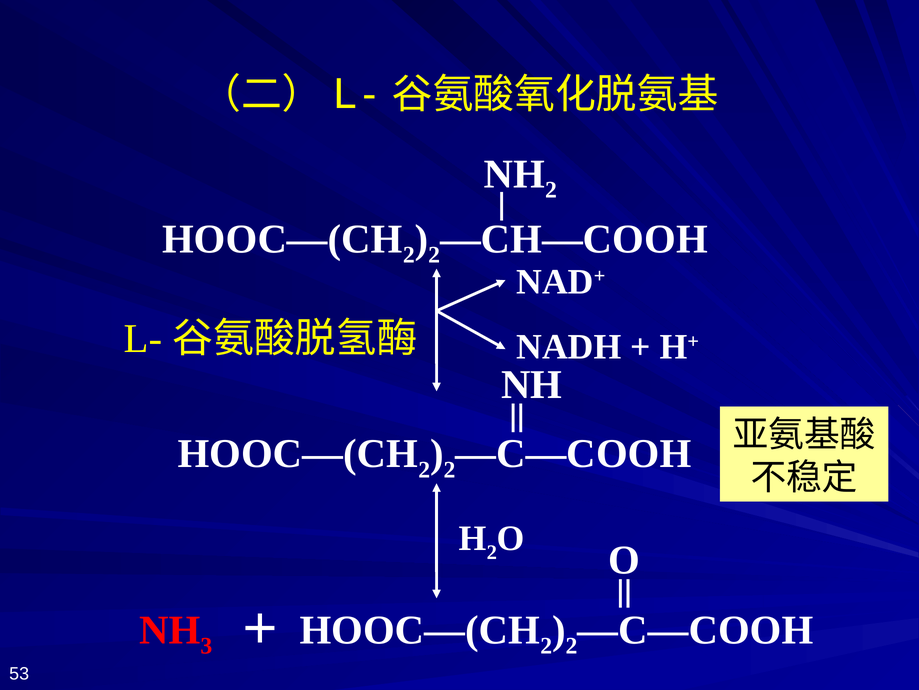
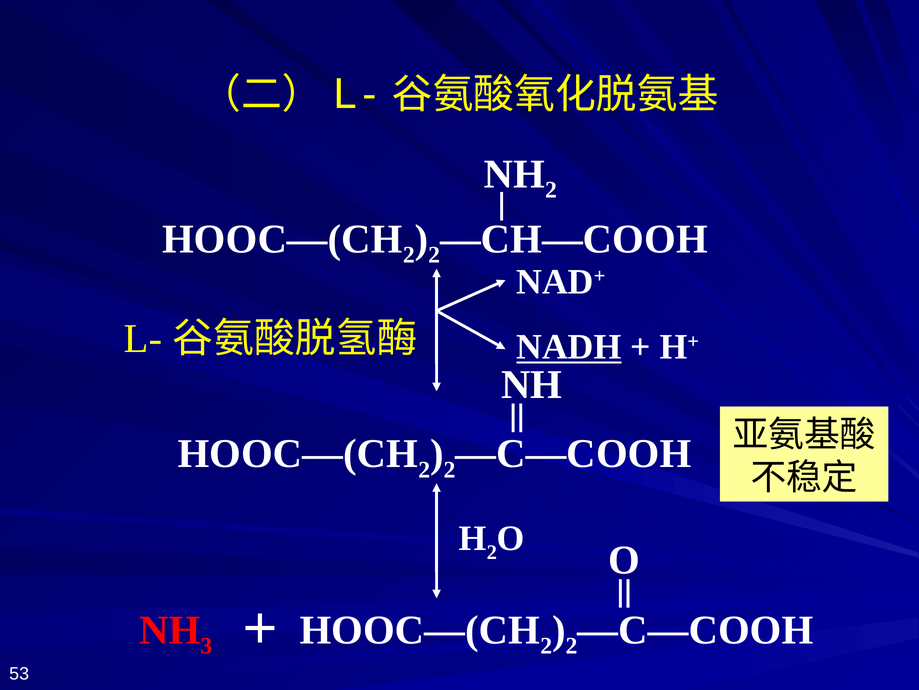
NADH underline: none -> present
